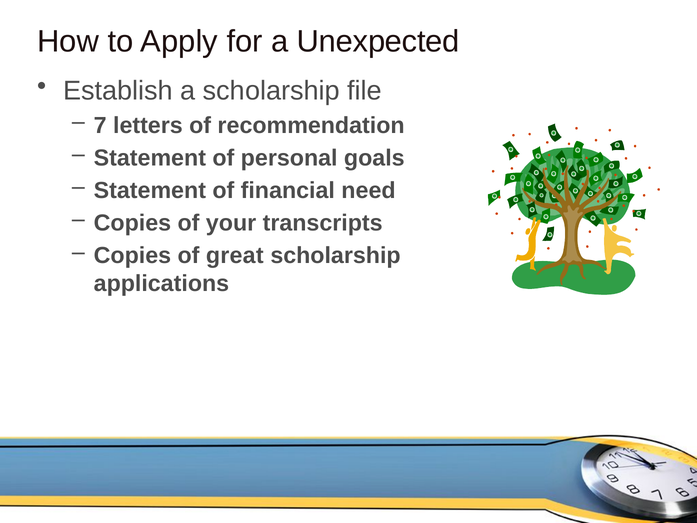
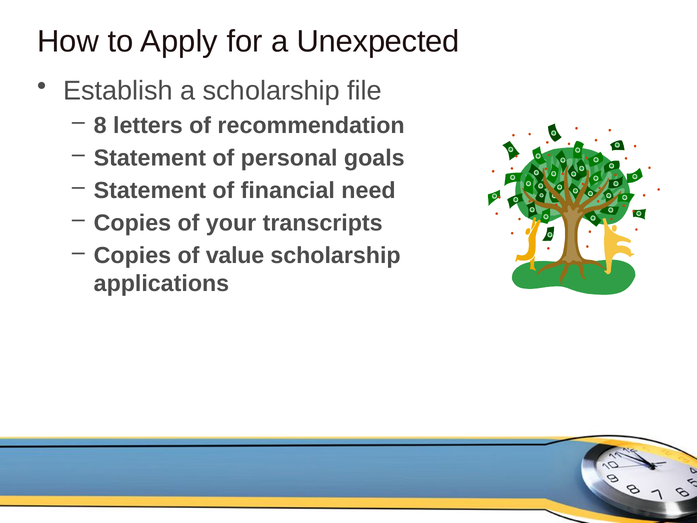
7: 7 -> 8
great: great -> value
